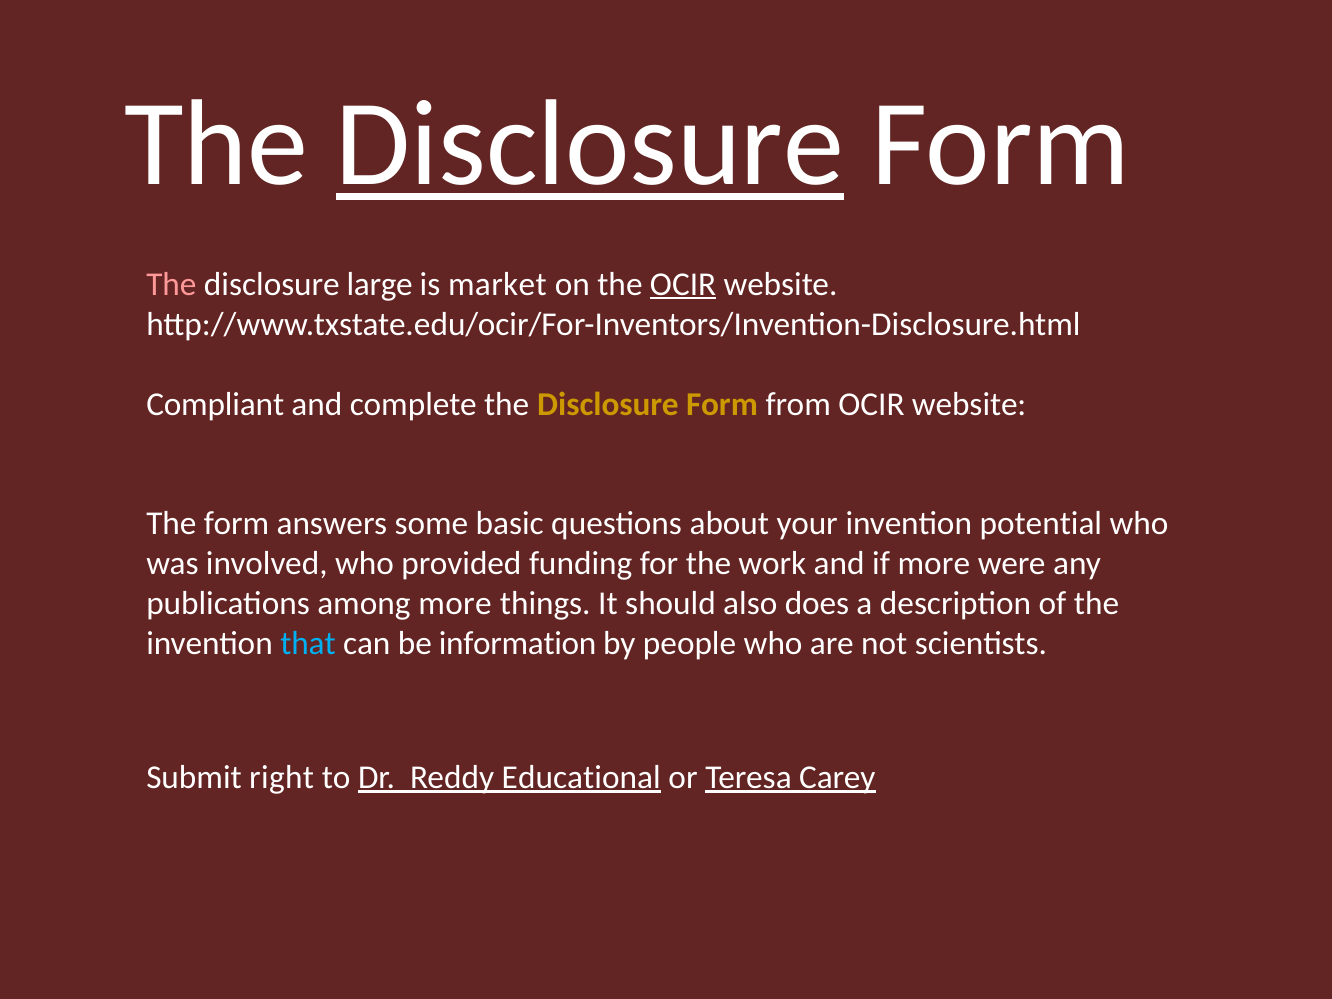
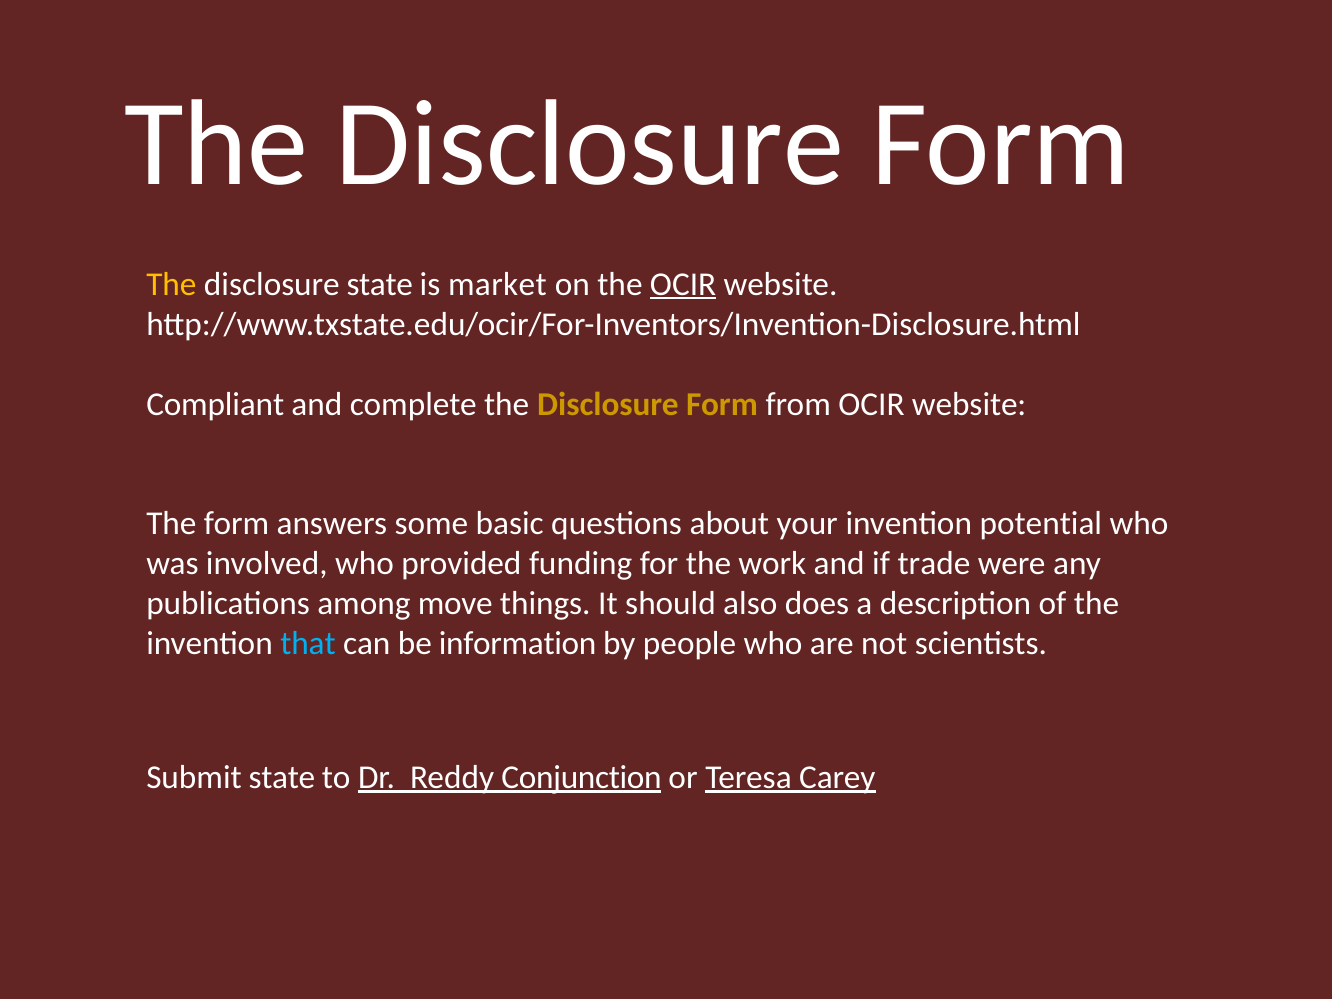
Disclosure at (590, 144) underline: present -> none
The at (171, 284) colour: pink -> yellow
disclosure large: large -> state
if more: more -> trade
among more: more -> move
Submit right: right -> state
Educational: Educational -> Conjunction
